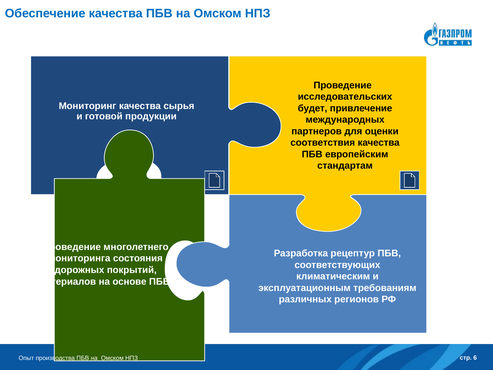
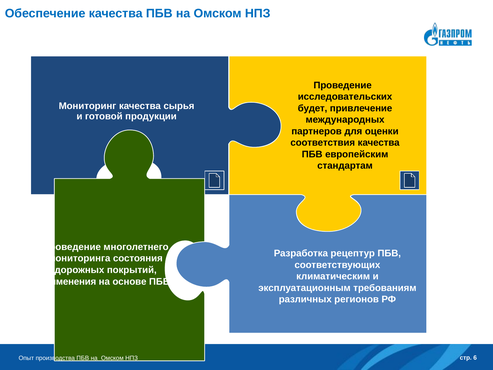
материалов: материалов -> применения
